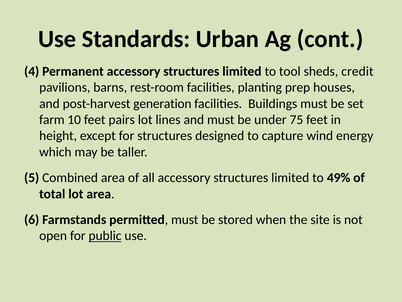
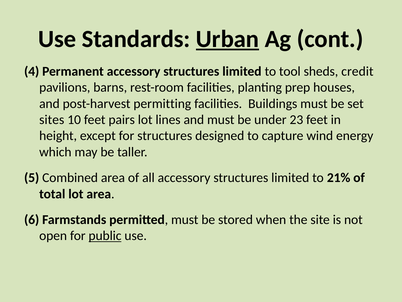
Urban underline: none -> present
generation: generation -> permitting
farm: farm -> sites
75: 75 -> 23
49%: 49% -> 21%
